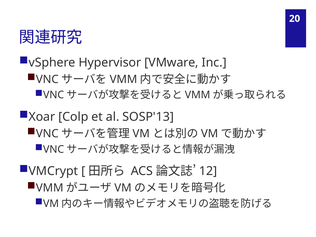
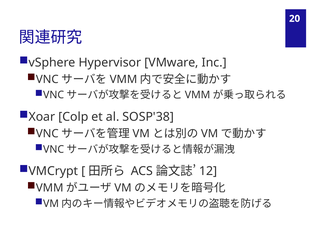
SOSP'13: SOSP'13 -> SOSP'38
